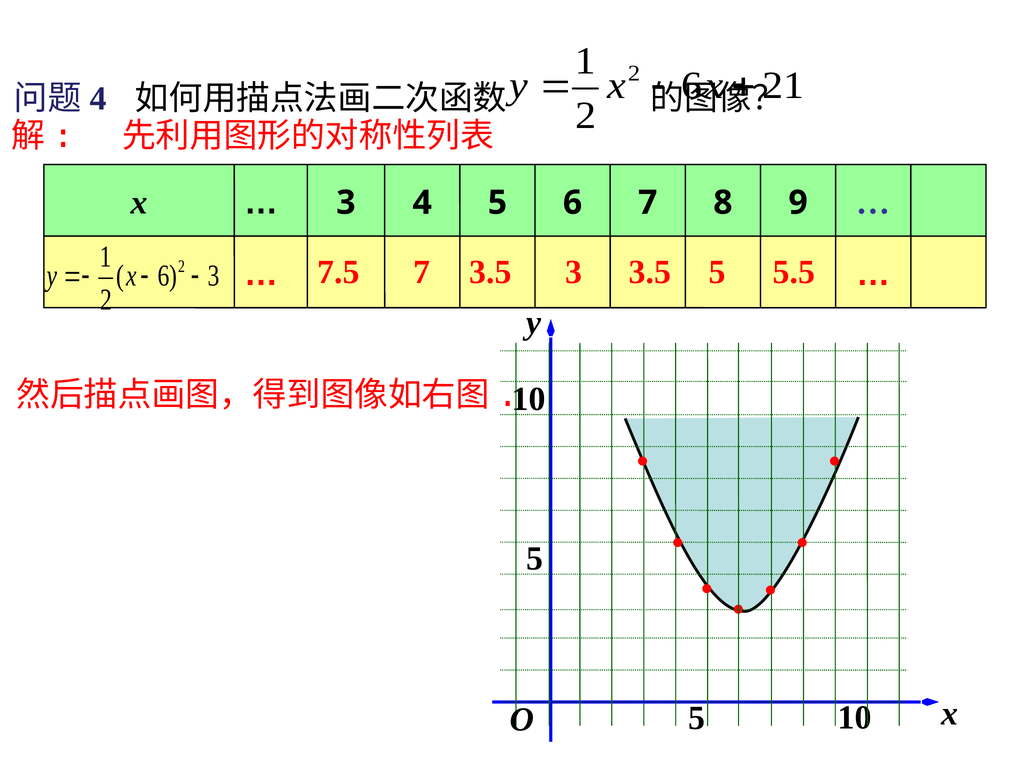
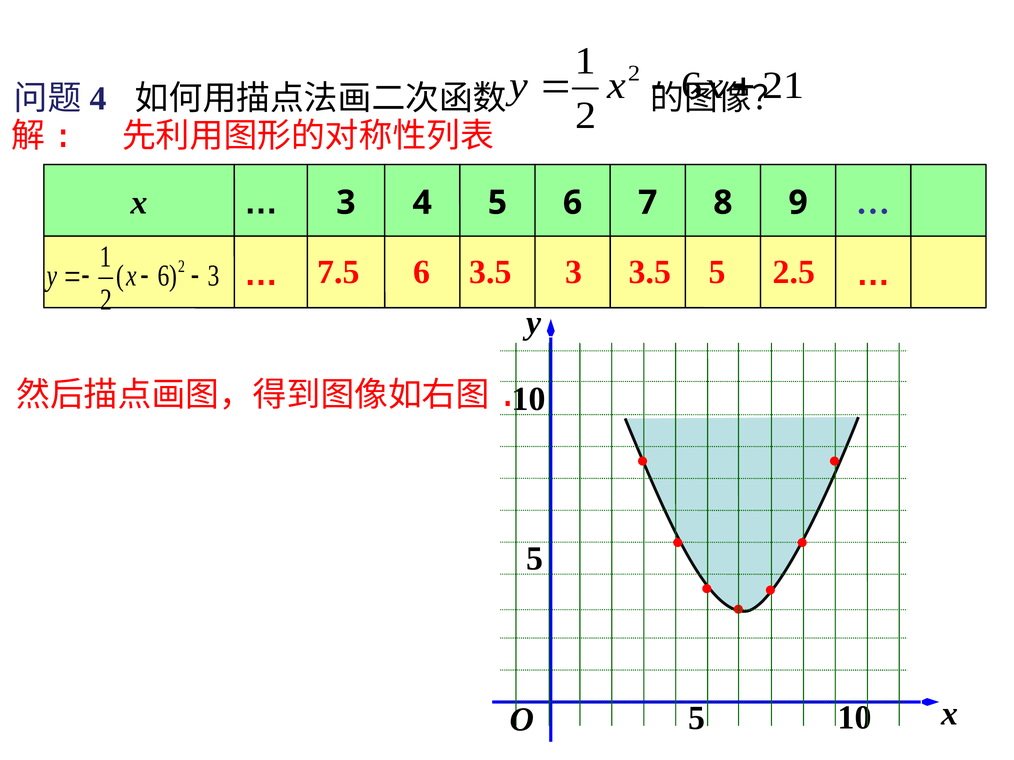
7.5 7: 7 -> 6
5.5: 5.5 -> 2.5
